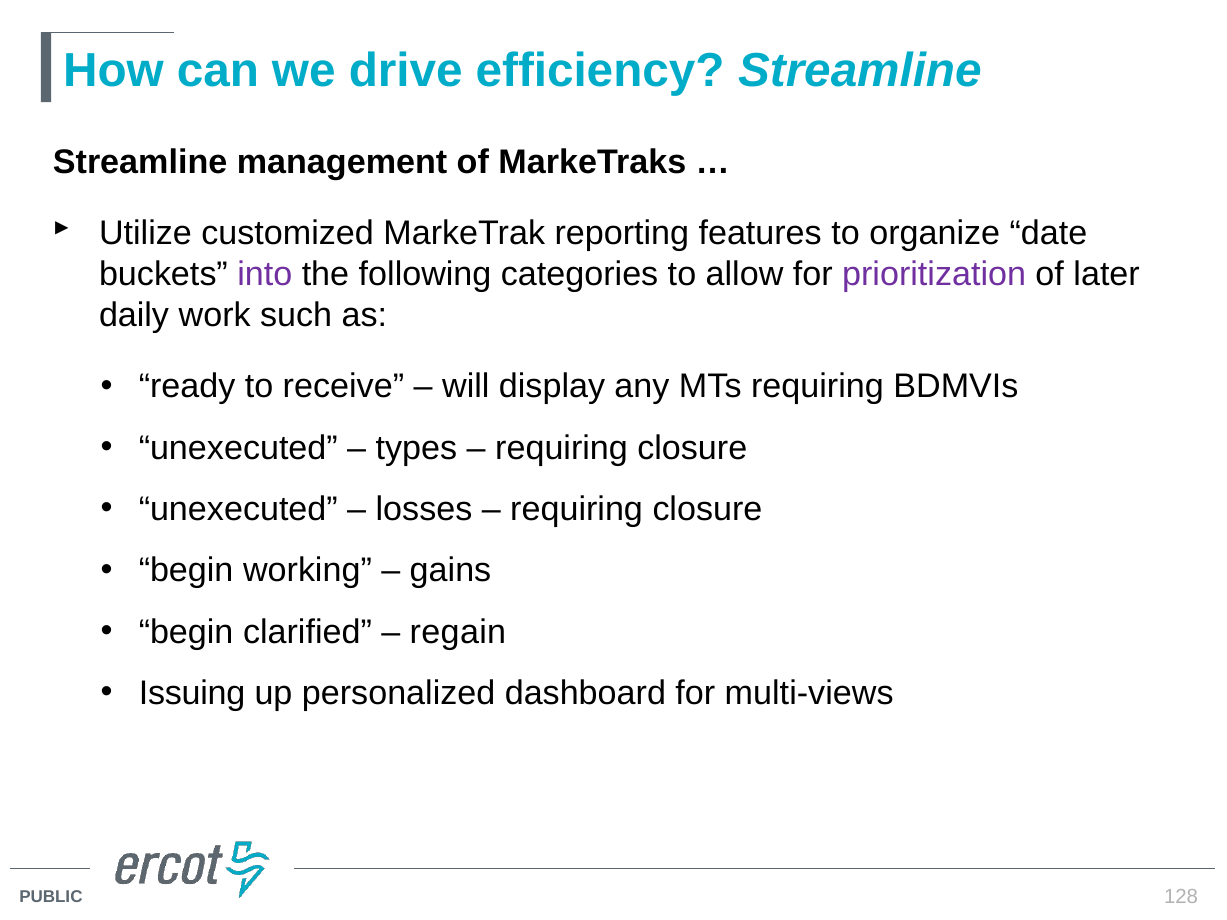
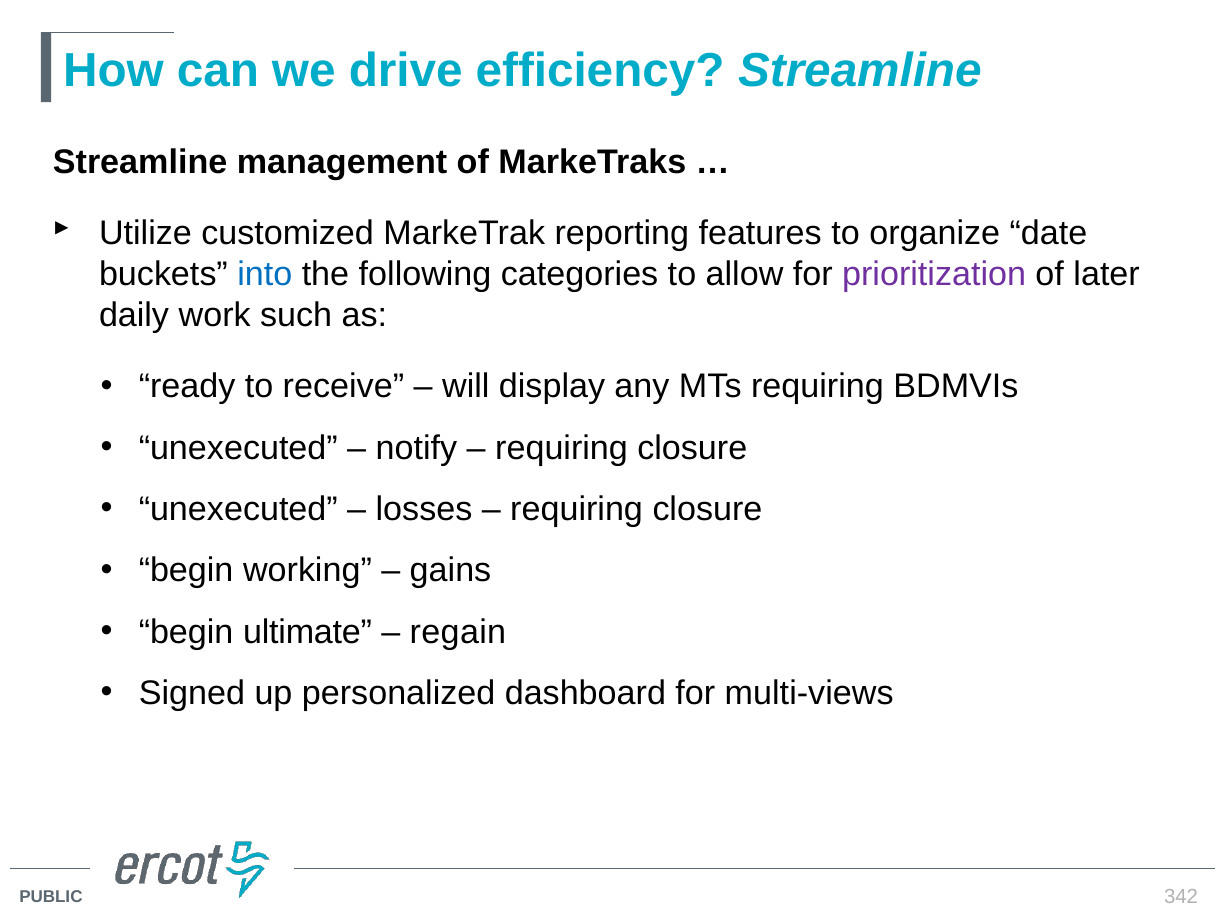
into colour: purple -> blue
types: types -> notify
clarified: clarified -> ultimate
Issuing: Issuing -> Signed
128: 128 -> 342
